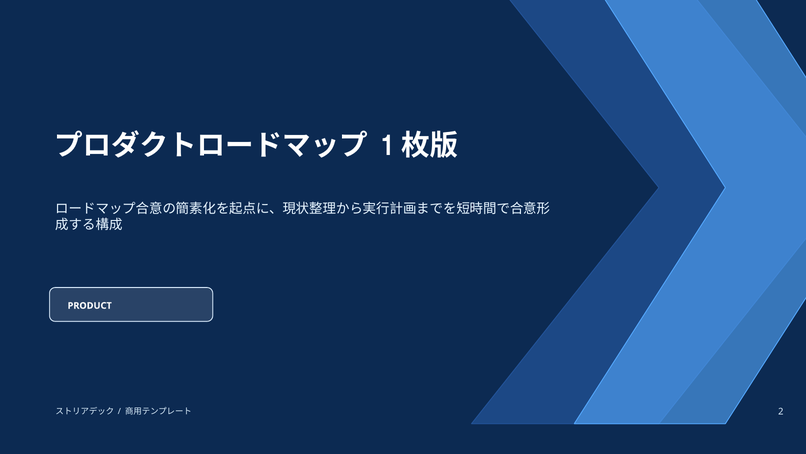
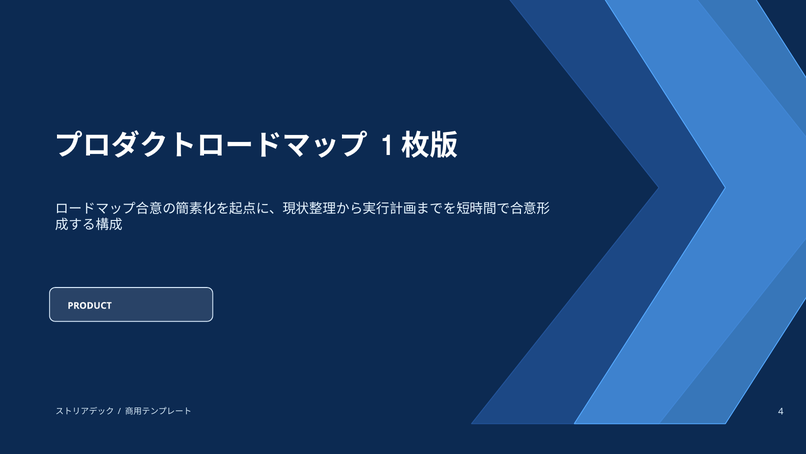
2: 2 -> 4
